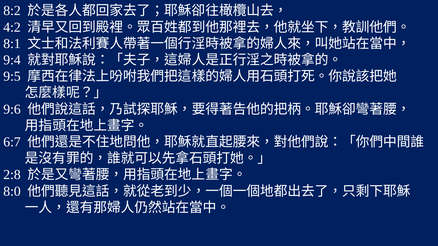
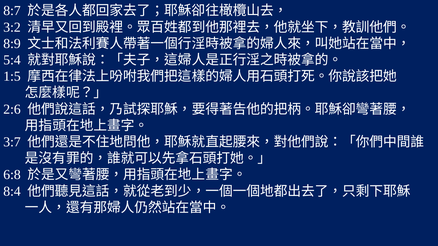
8:2: 8:2 -> 8:7
4:2: 4:2 -> 3:2
8:1: 8:1 -> 8:9
9:4: 9:4 -> 5:4
9:5: 9:5 -> 1:5
9:6: 9:6 -> 2:6
6:7: 6:7 -> 3:7
2:8: 2:8 -> 6:8
8:0: 8:0 -> 8:4
